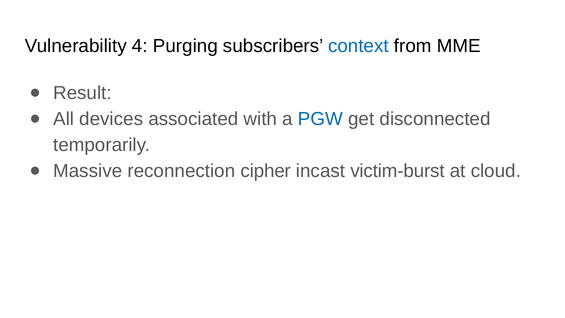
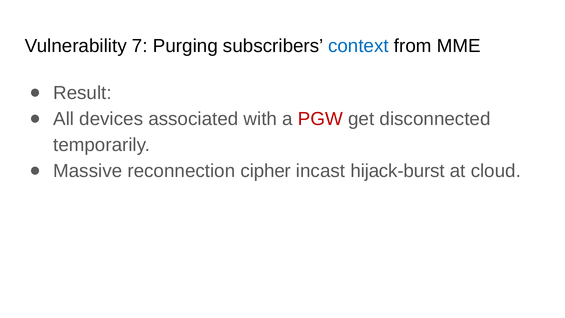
4: 4 -> 7
PGW colour: blue -> red
victim-burst: victim-burst -> hijack-burst
